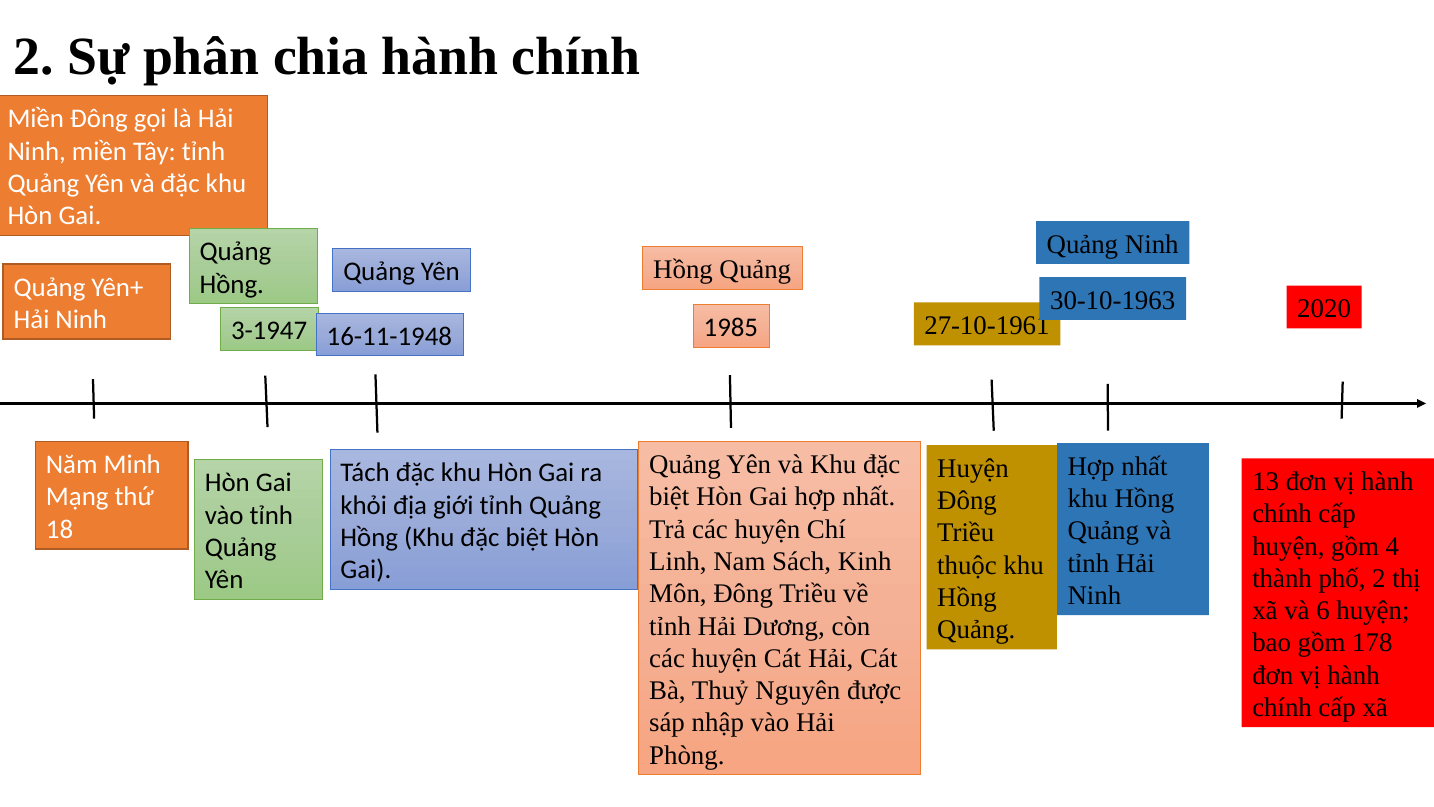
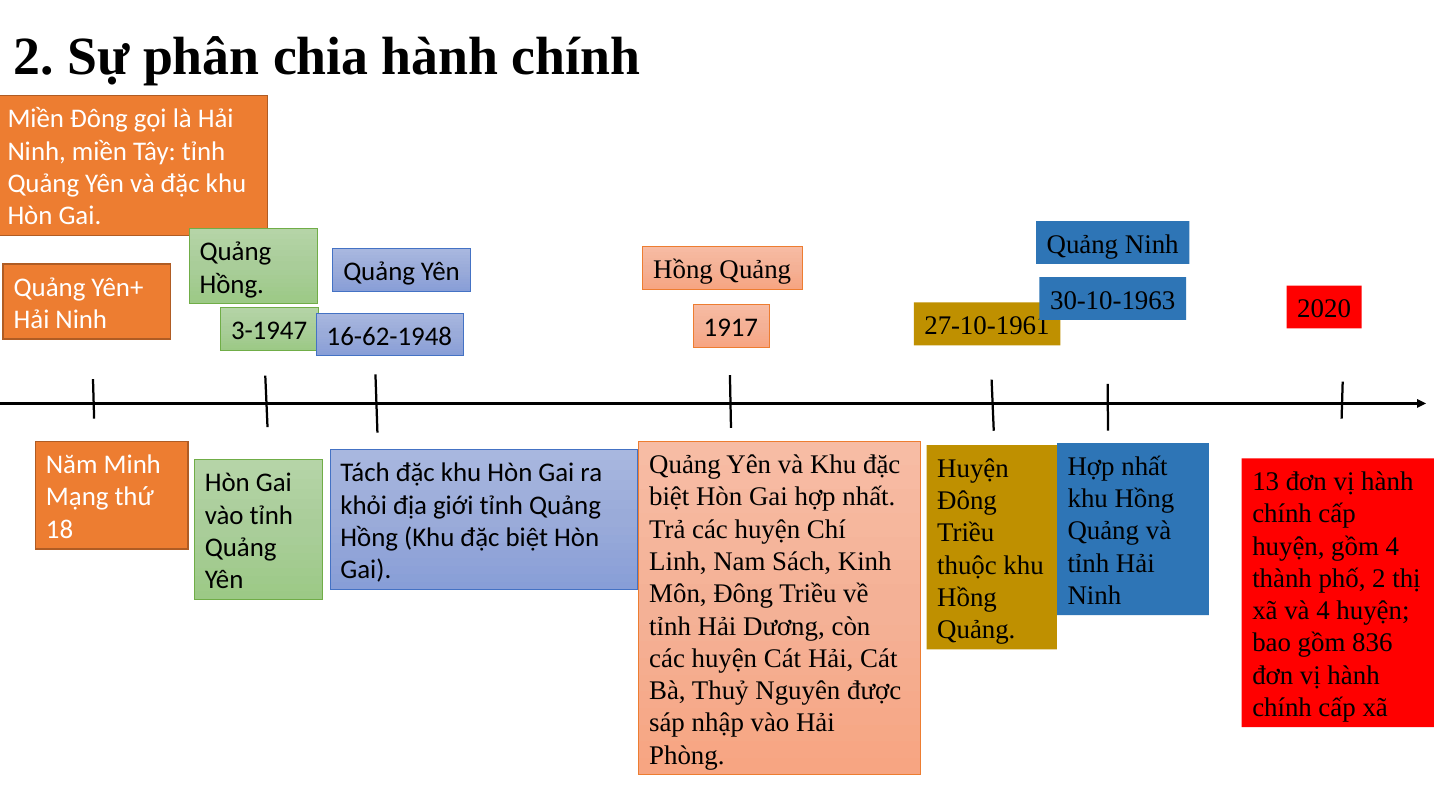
1985: 1985 -> 1917
16-11-1948: 16-11-1948 -> 16-62-1948
và 6: 6 -> 4
178: 178 -> 836
